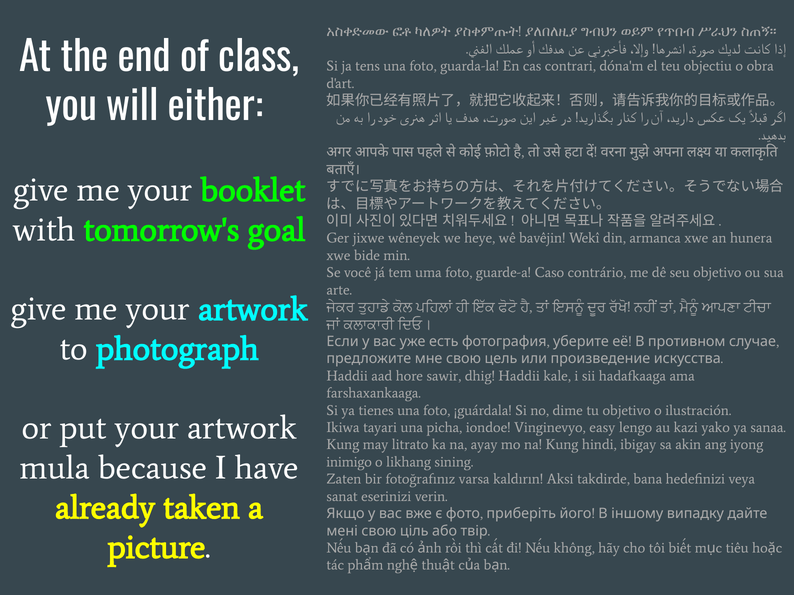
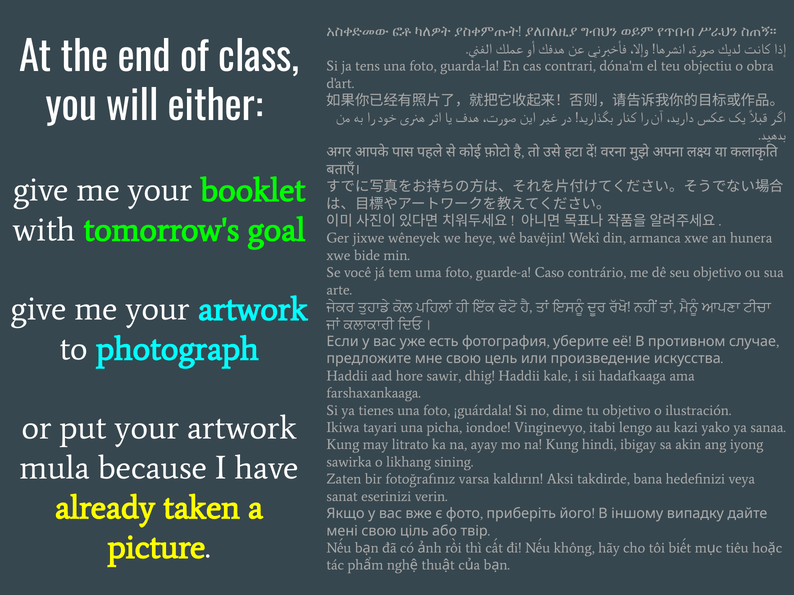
easy: easy -> itabi
inimigo: inimigo -> sawirka
